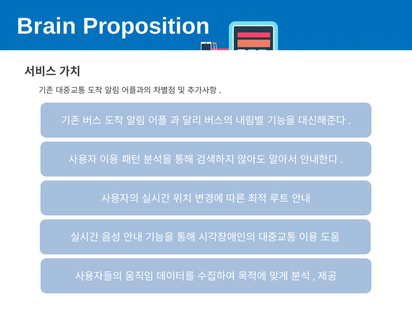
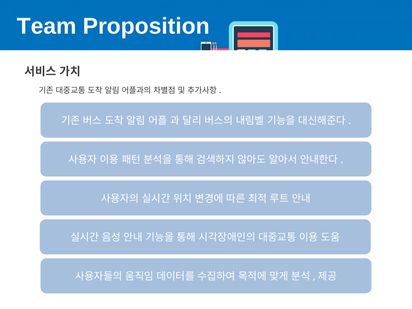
Brain: Brain -> Team
